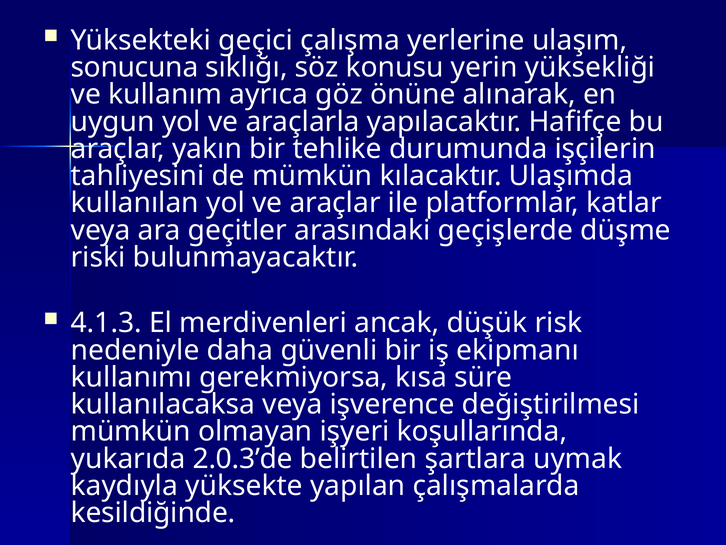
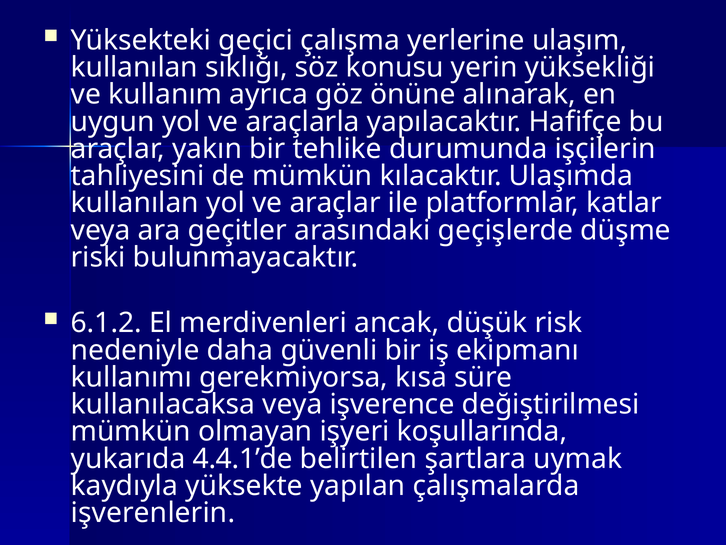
sonucuna at (134, 67): sonucuna -> kullanılan
4.1.3: 4.1.3 -> 6.1.2
2.0.3’de: 2.0.3’de -> 4.4.1’de
kesildiğinde: kesildiğinde -> işverenlerin
